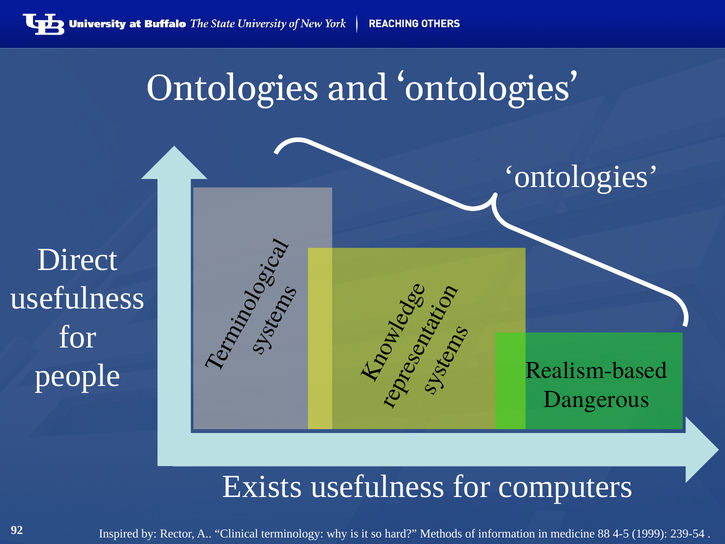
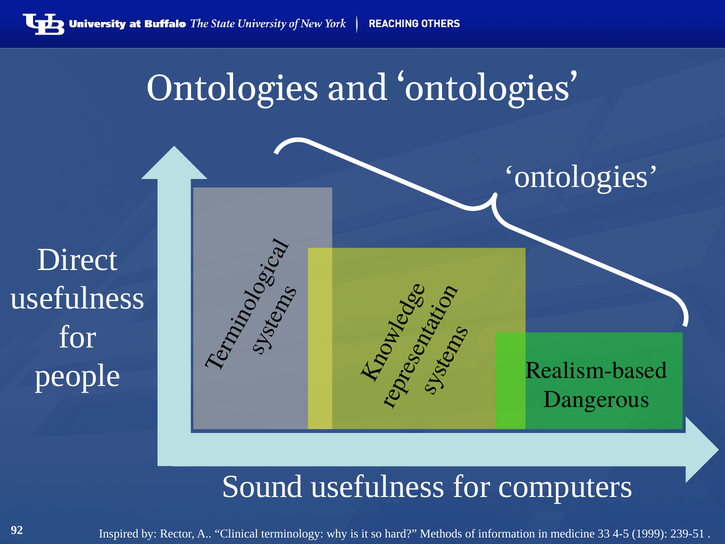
Exists: Exists -> Sound
88: 88 -> 33
239-54: 239-54 -> 239-51
